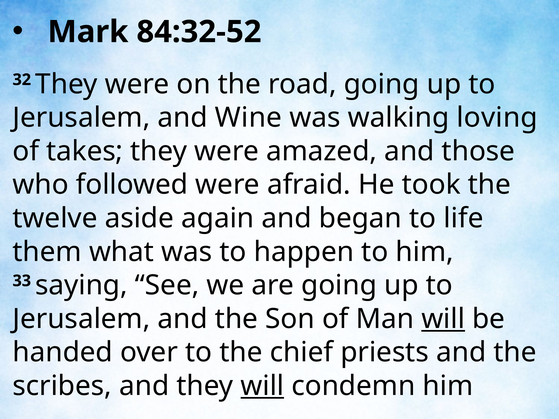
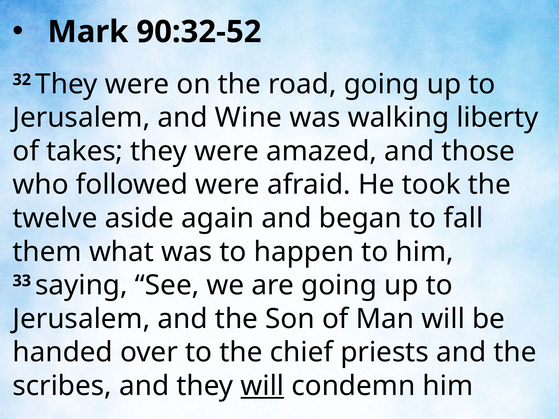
84:32-52: 84:32-52 -> 90:32-52
loving: loving -> liberty
life: life -> fall
will at (443, 319) underline: present -> none
